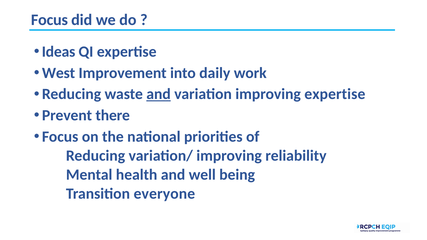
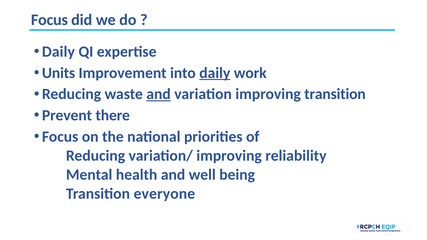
Ideas at (59, 52): Ideas -> Daily
West: West -> Units
daily at (215, 73) underline: none -> present
improving expertise: expertise -> transition
